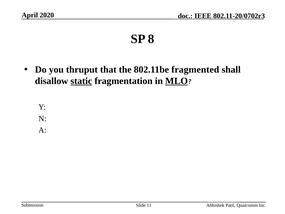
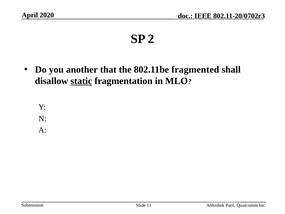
8: 8 -> 2
thruput: thruput -> another
MLO underline: present -> none
